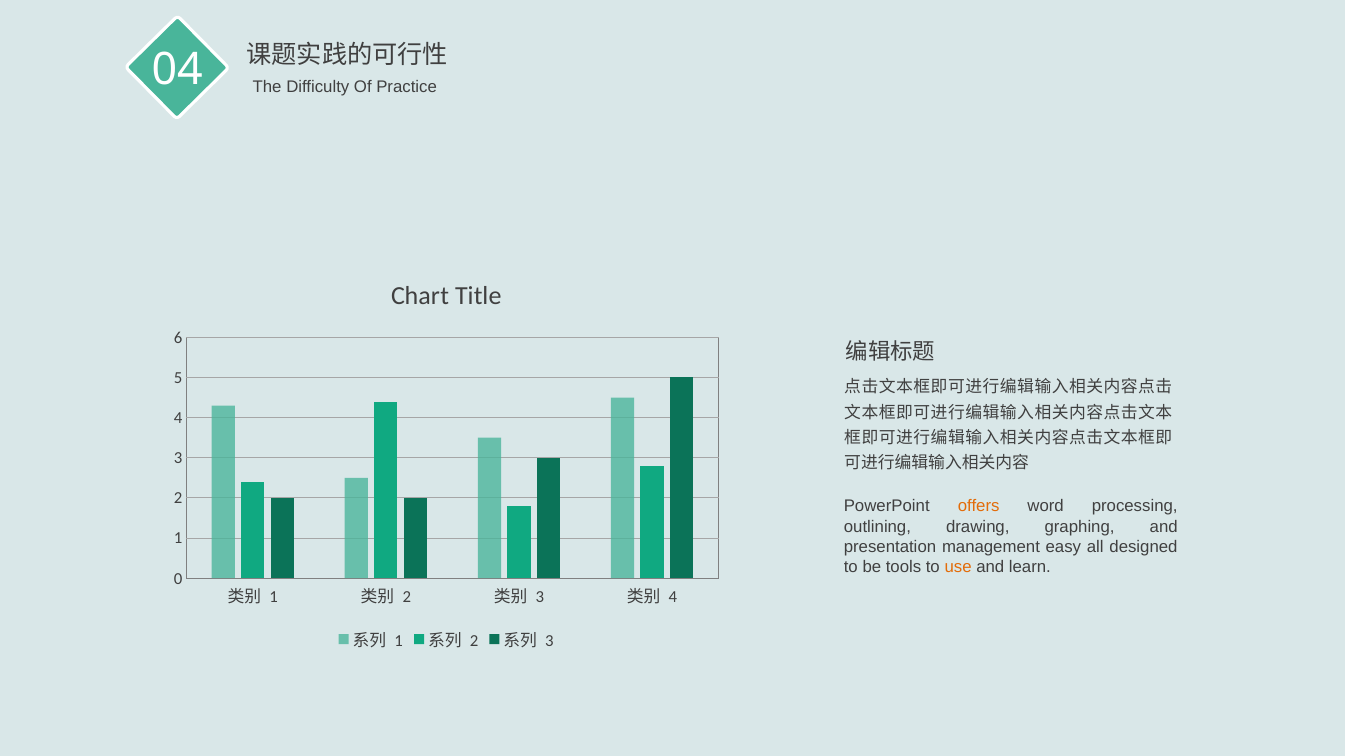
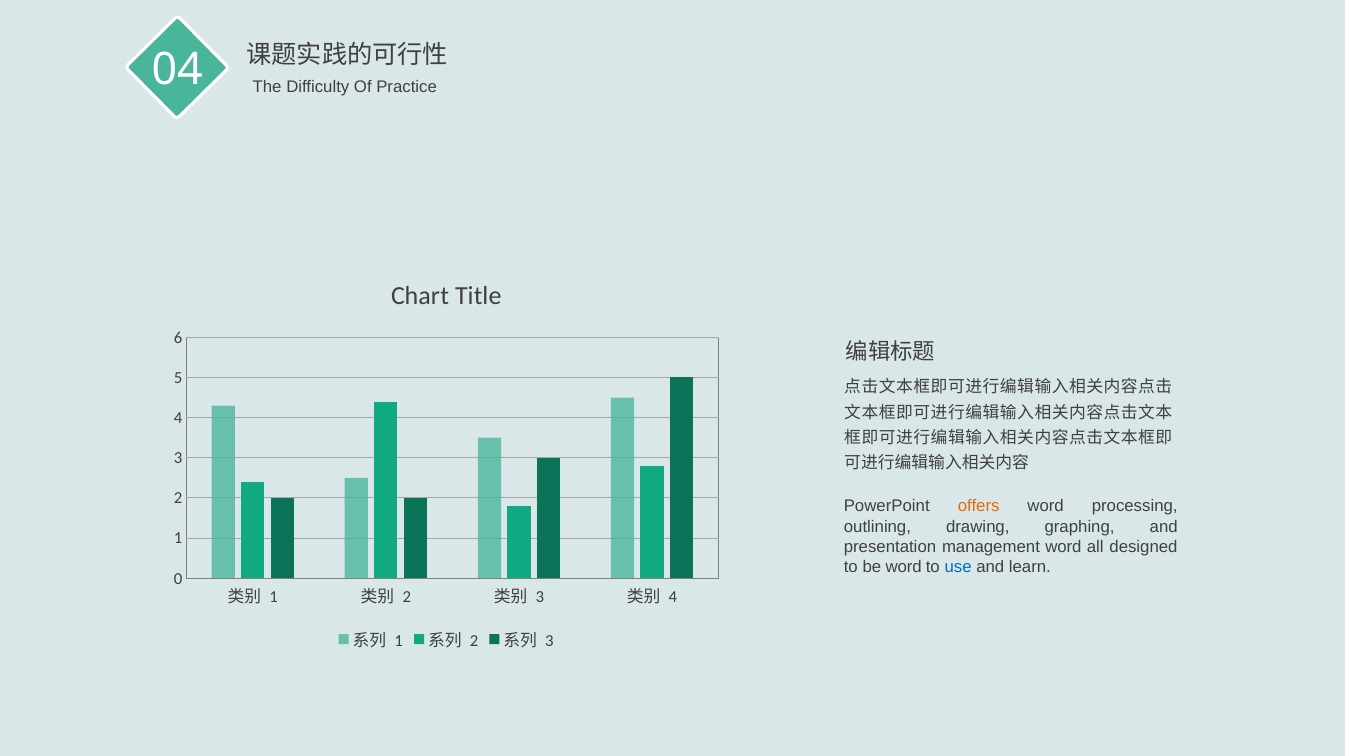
management easy: easy -> word
be tools: tools -> word
use colour: orange -> blue
